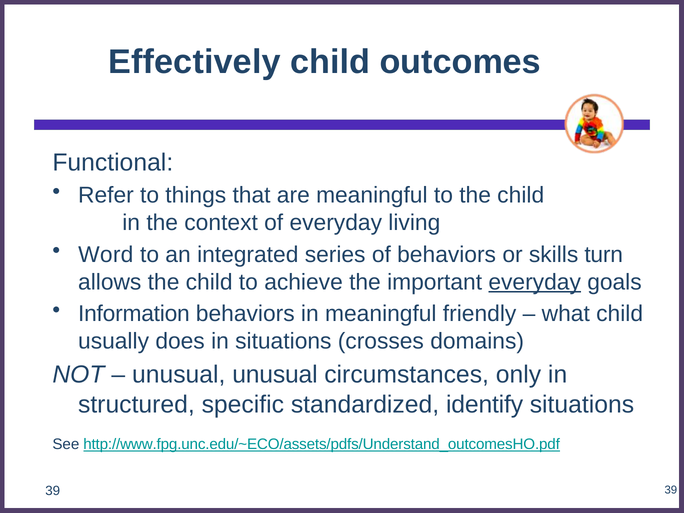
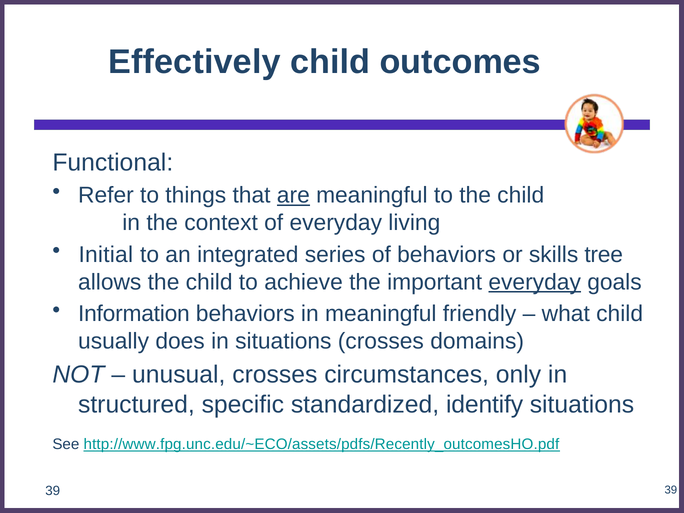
are underline: none -> present
Word: Word -> Initial
turn: turn -> tree
unusual unusual: unusual -> crosses
http://www.fpg.unc.edu/~ECO/assets/pdfs/Understand_outcomesHO.pdf: http://www.fpg.unc.edu/~ECO/assets/pdfs/Understand_outcomesHO.pdf -> http://www.fpg.unc.edu/~ECO/assets/pdfs/Recently_outcomesHO.pdf
